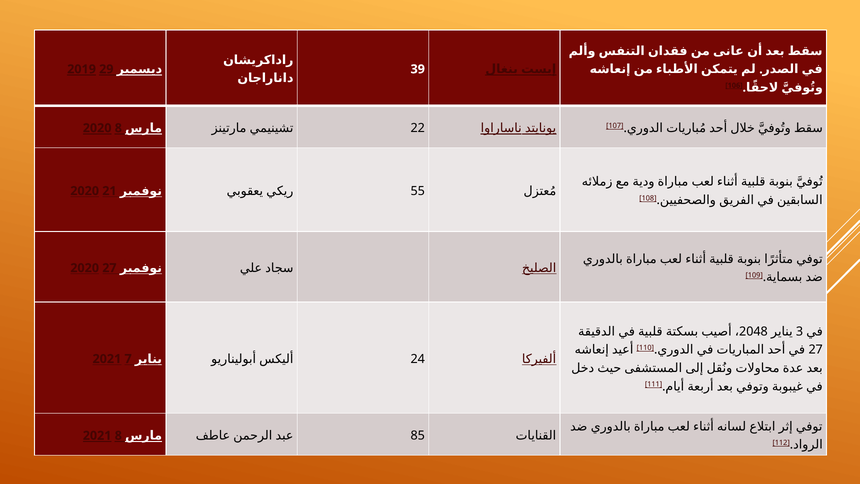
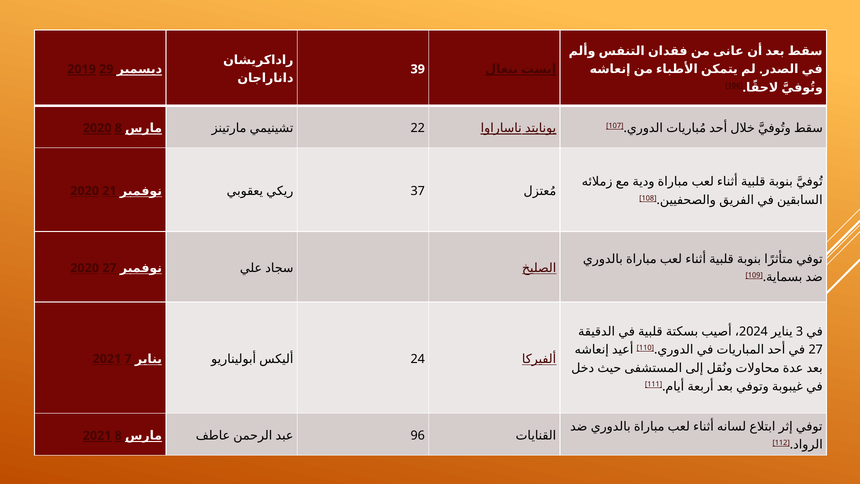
55: 55 -> 37
2048: 2048 -> 2024
85: 85 -> 96
